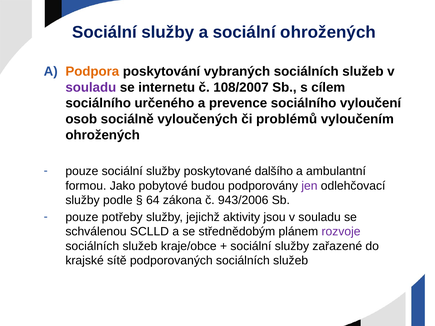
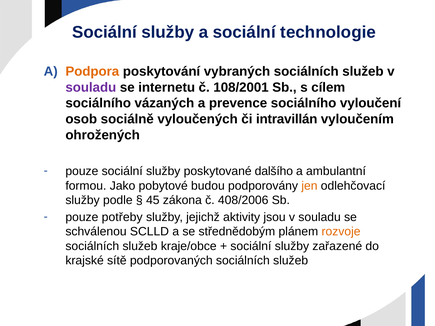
sociální ohrožených: ohrožených -> technologie
108/2007: 108/2007 -> 108/2001
určeného: určeného -> vázaných
problémů: problémů -> intravillán
jen colour: purple -> orange
64: 64 -> 45
943/2006: 943/2006 -> 408/2006
rozvoje colour: purple -> orange
